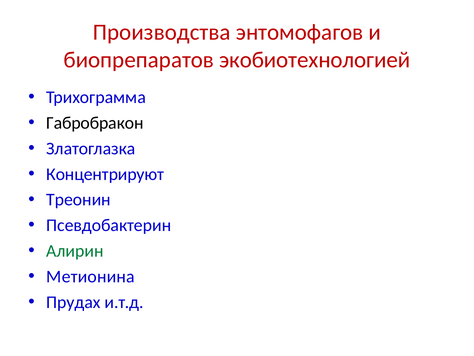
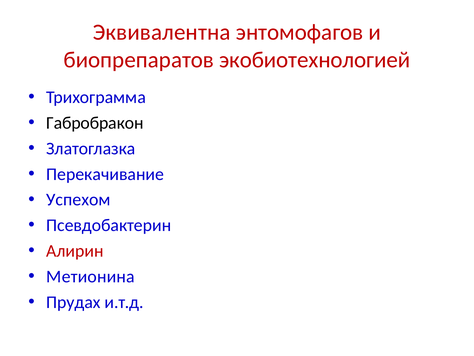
Производства: Производства -> Эквивалентна
Концентрируют: Концентрируют -> Перекачивание
Треонин: Треонин -> Успехом
Алирин colour: green -> red
